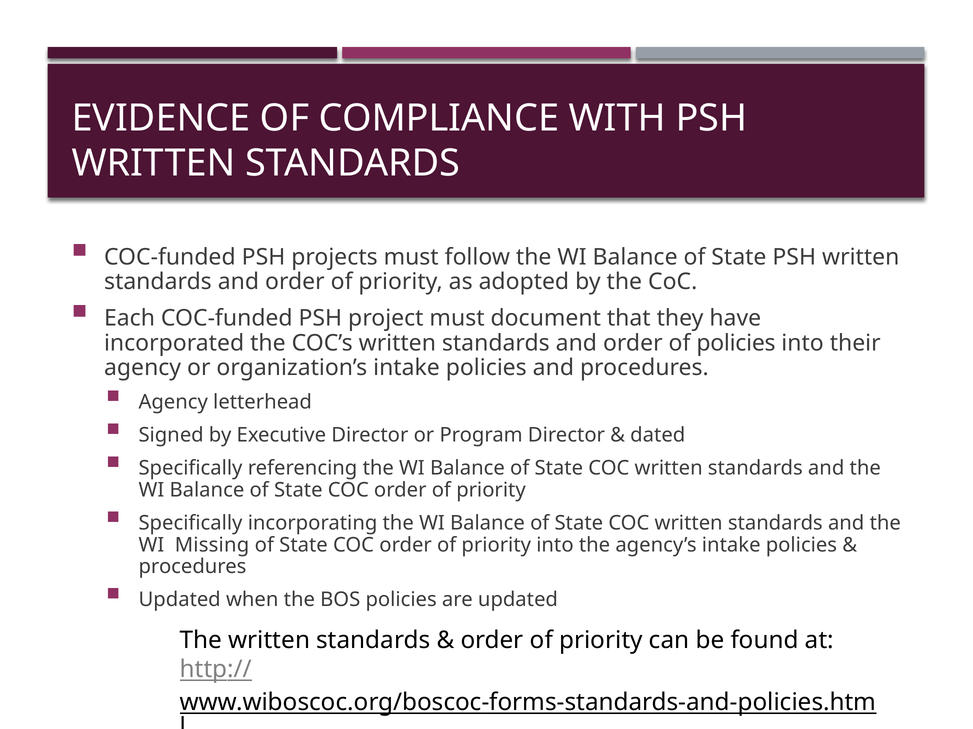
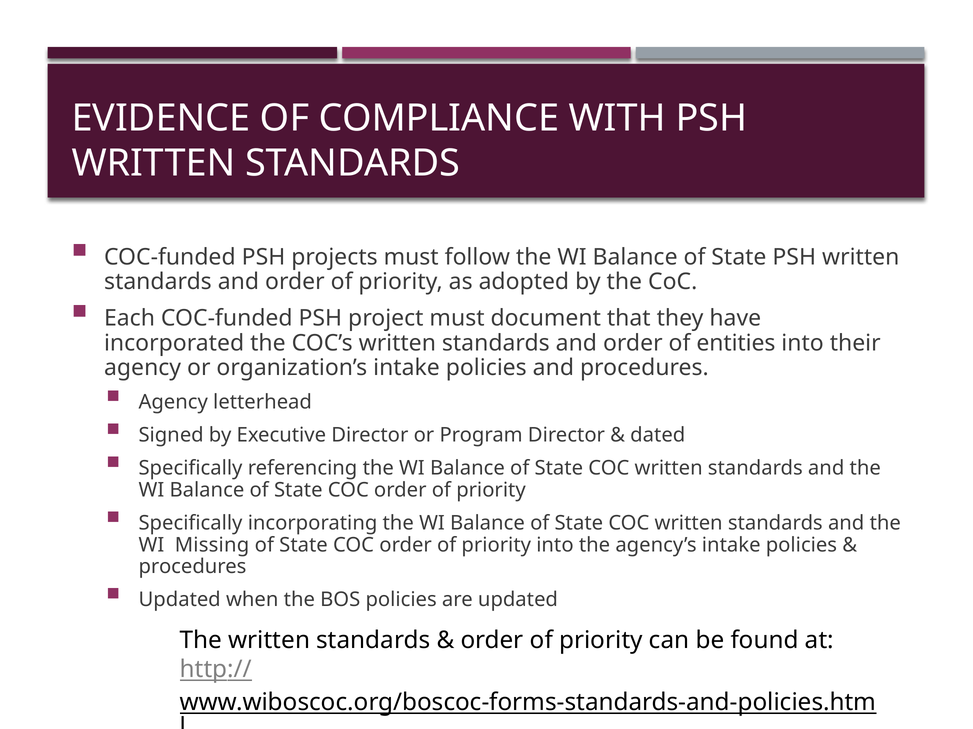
of policies: policies -> entities
